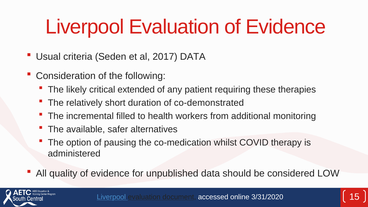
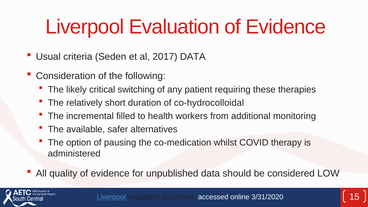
extended: extended -> switching
co-demonstrated: co-demonstrated -> co-hydrocolloidal
